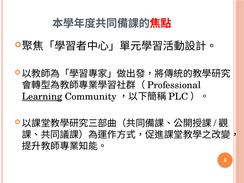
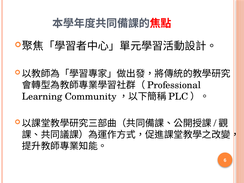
Learning underline: present -> none
